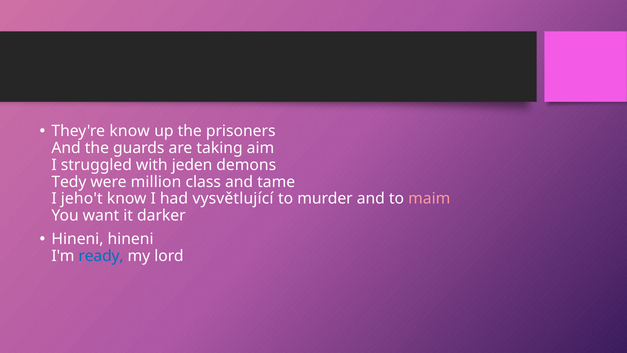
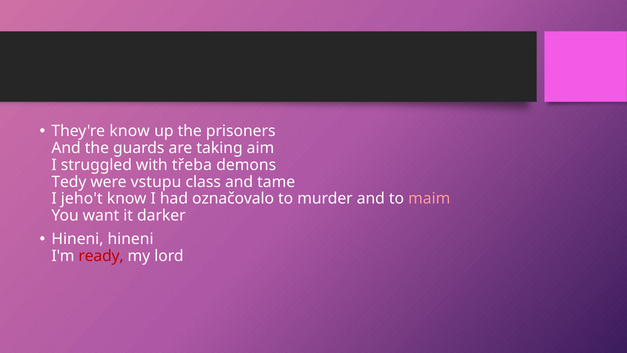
jeden: jeden -> třeba
million: million -> vstupu
vysvětlující: vysvětlující -> označovalo
ready colour: blue -> red
